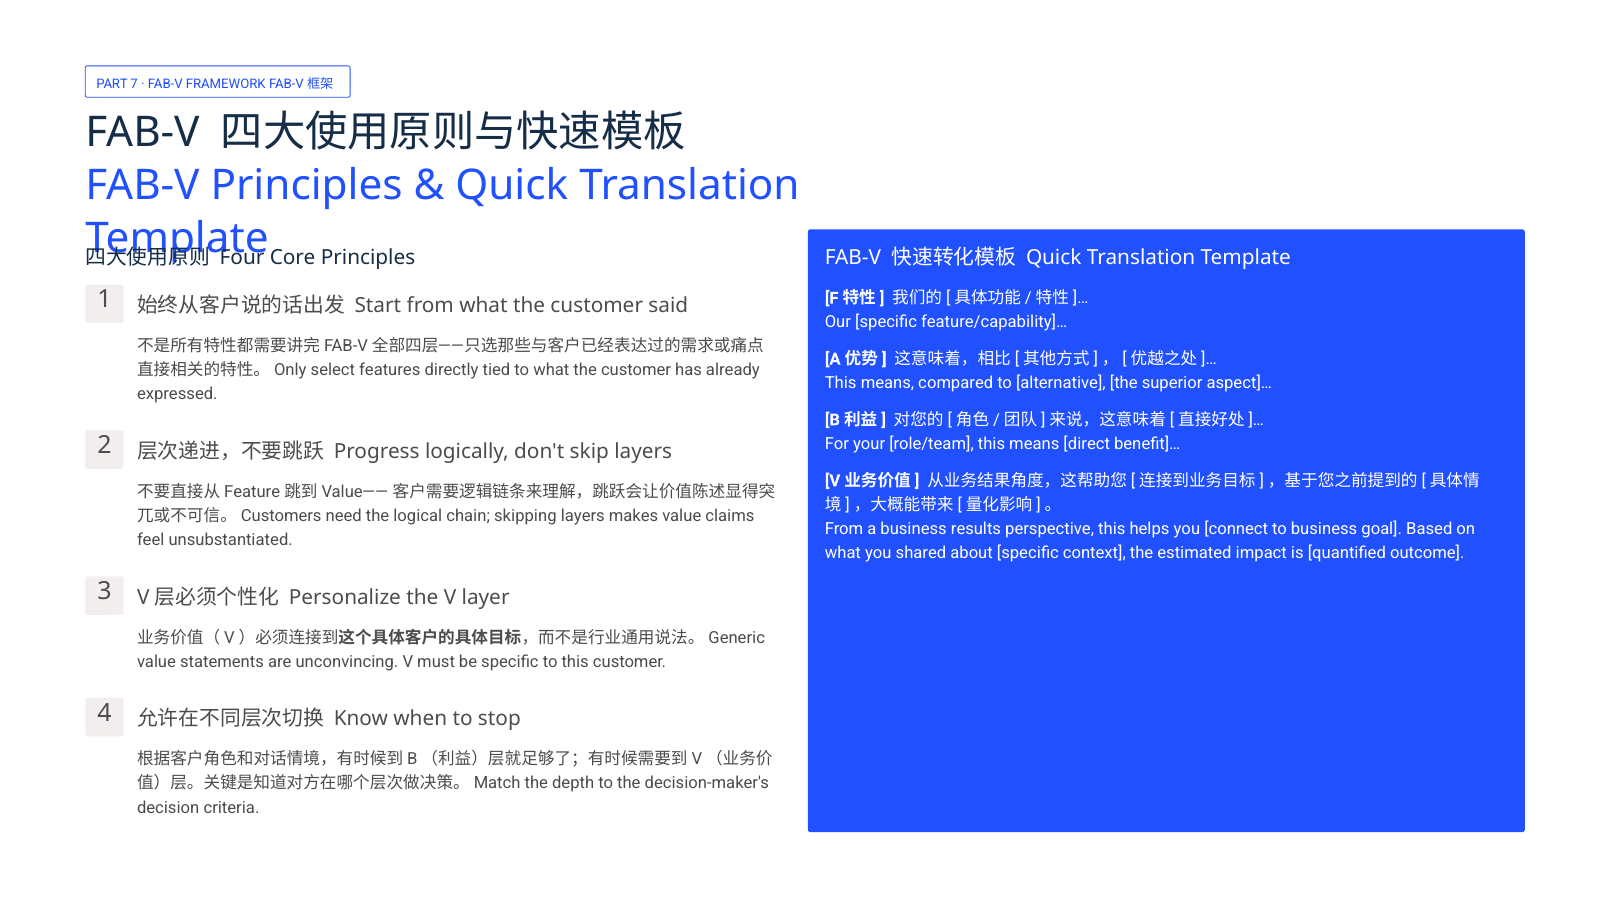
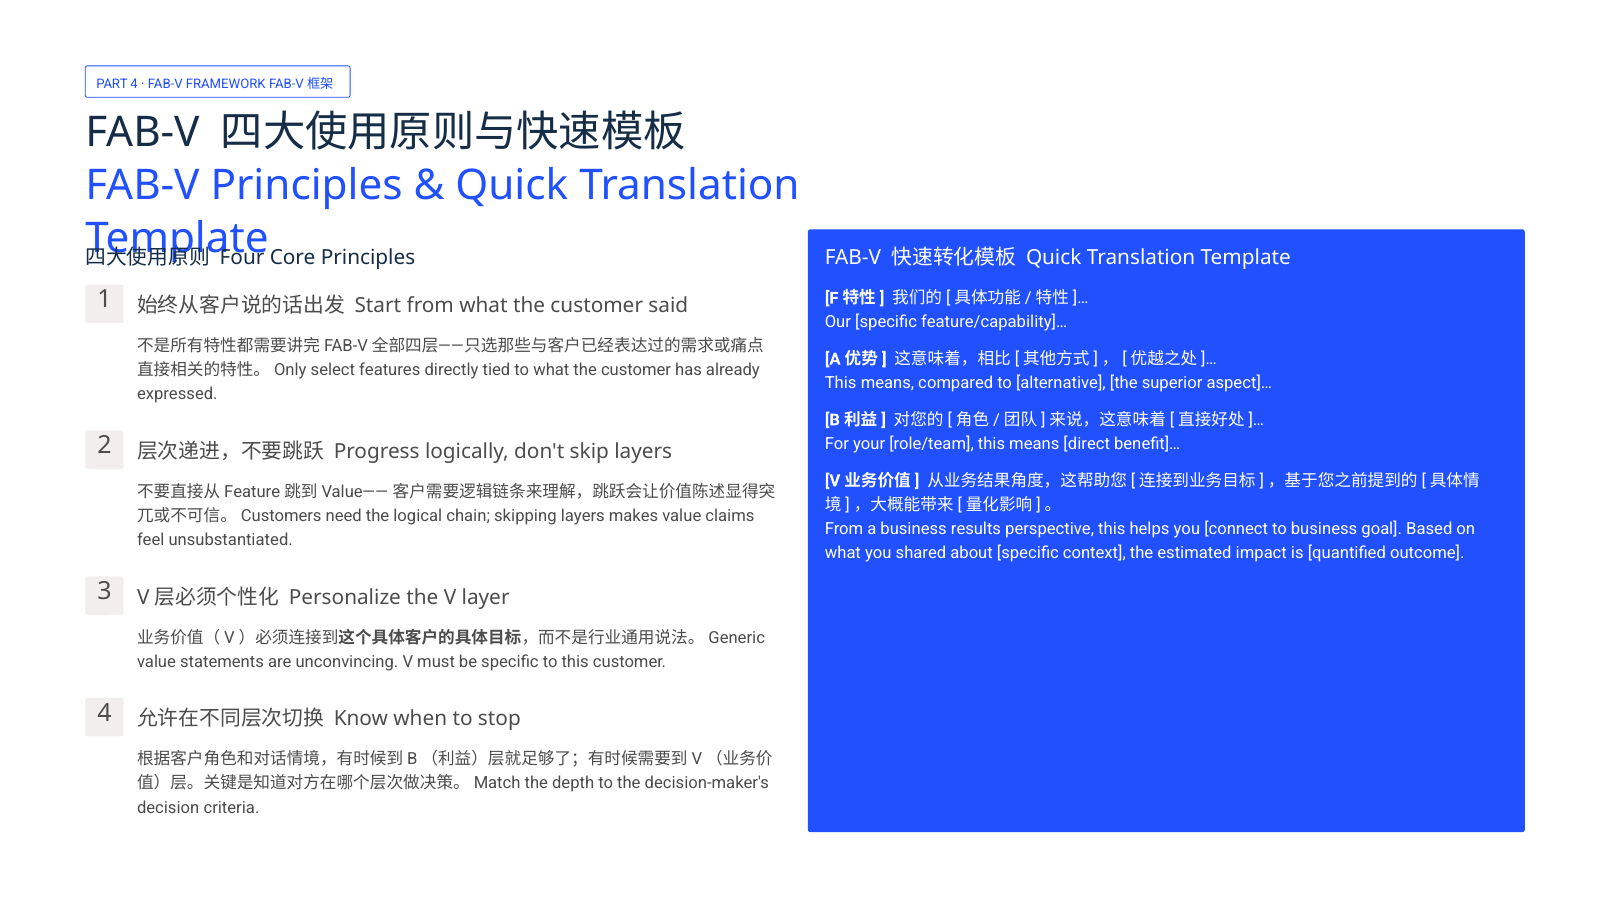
PART 7: 7 -> 4
